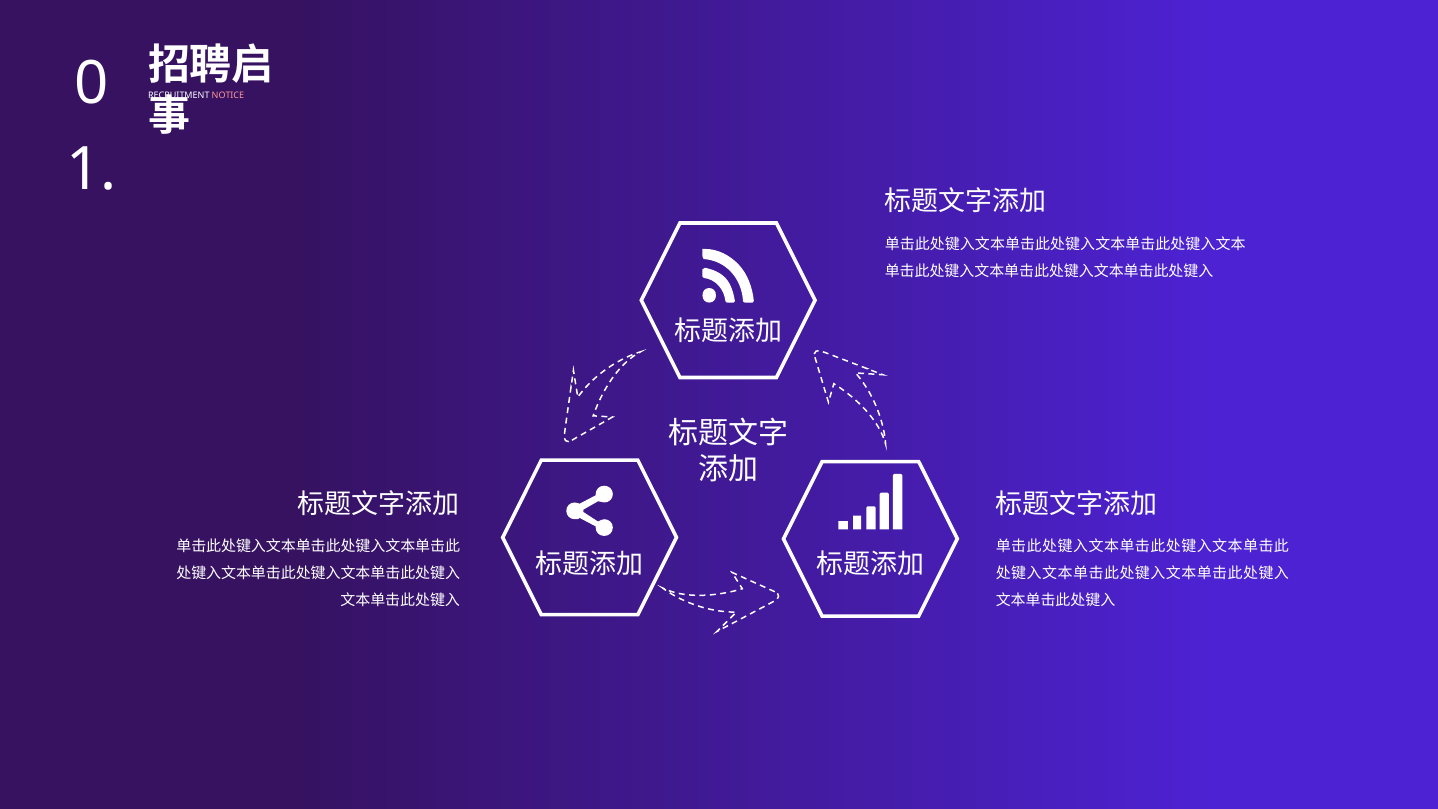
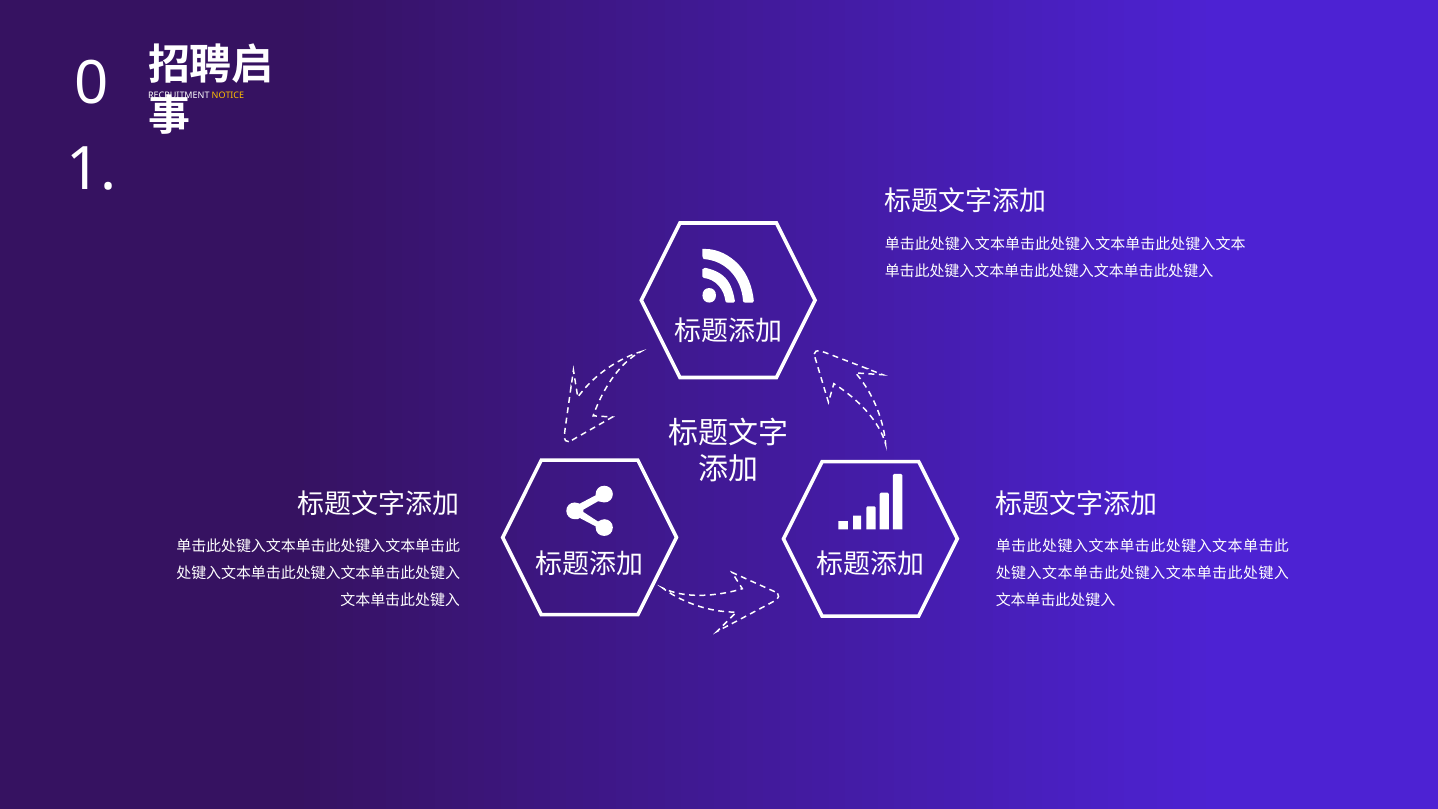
NOTICE colour: pink -> yellow
